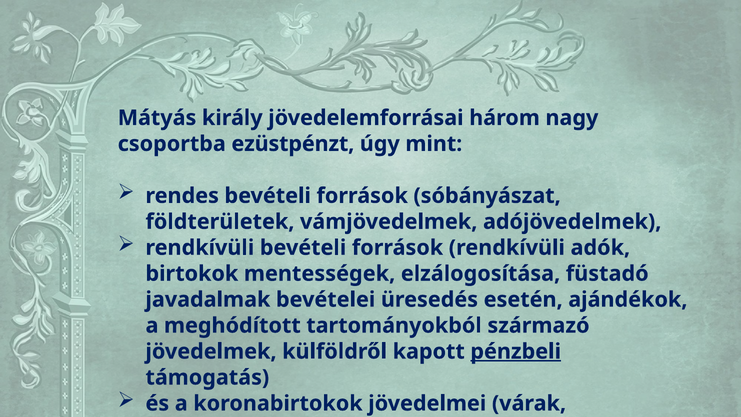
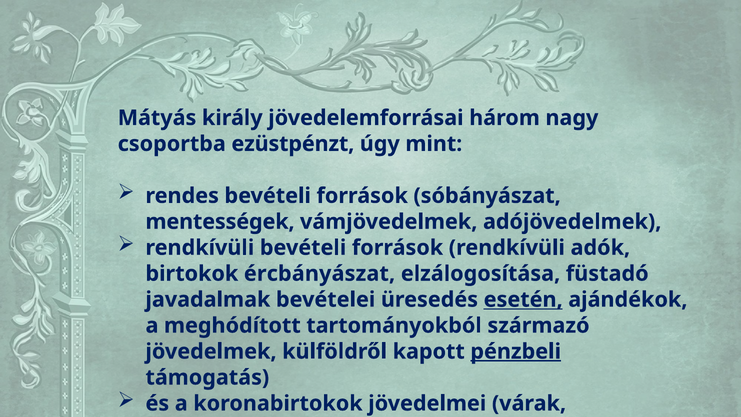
földterületek at (220, 222): földterületek -> mentességek
mentességek: mentességek -> ércbányászat
esetén underline: none -> present
